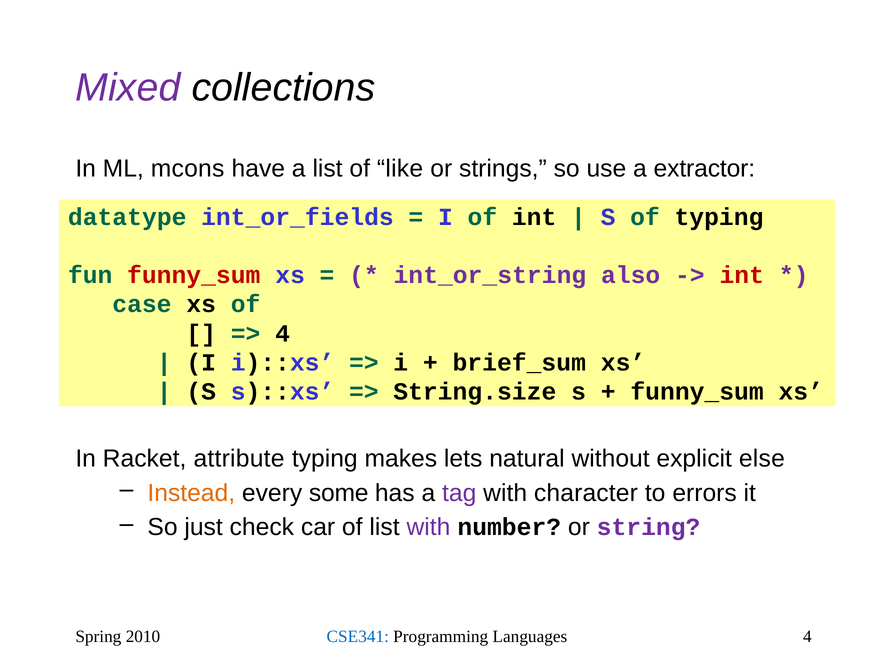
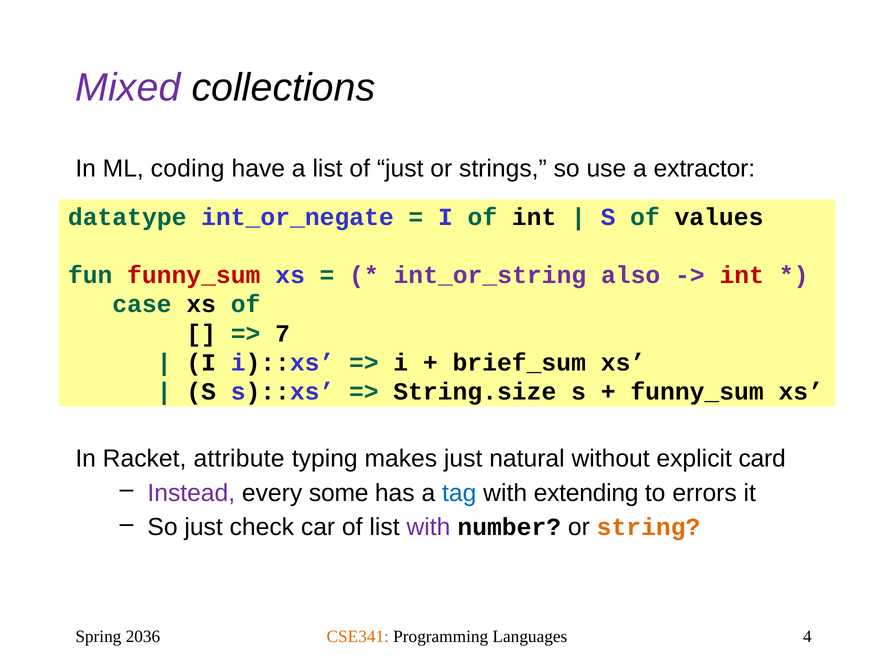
mcons: mcons -> coding
of like: like -> just
int_or_fields: int_or_fields -> int_or_negate
of typing: typing -> values
4 at (283, 334): 4 -> 7
makes lets: lets -> just
else: else -> card
Instead colour: orange -> purple
tag colour: purple -> blue
character: character -> extending
string colour: purple -> orange
2010: 2010 -> 2036
CSE341 colour: blue -> orange
